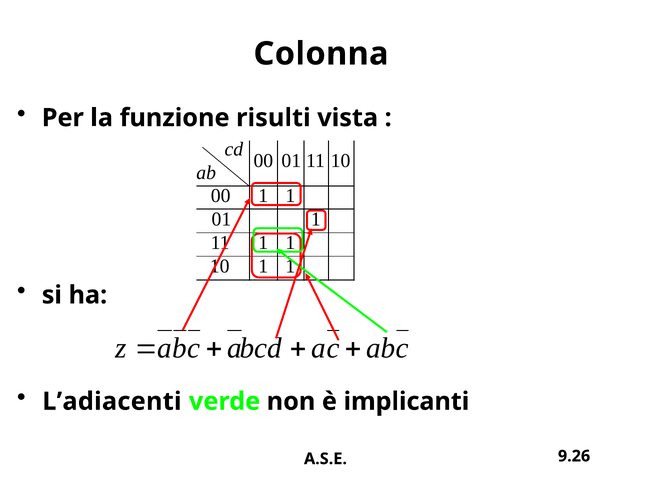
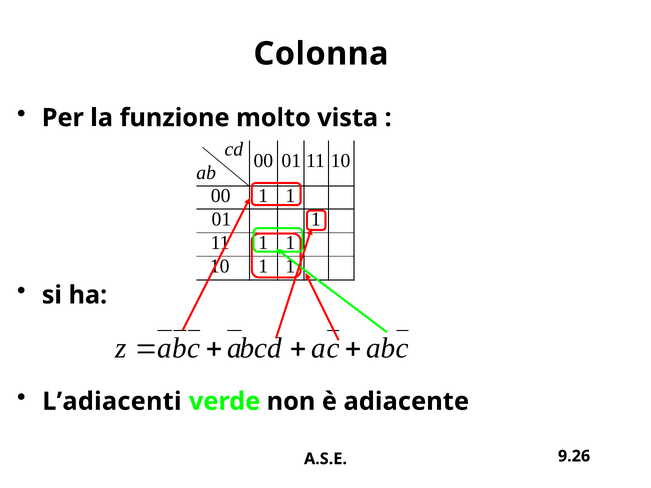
risulti: risulti -> molto
implicanti: implicanti -> adiacente
